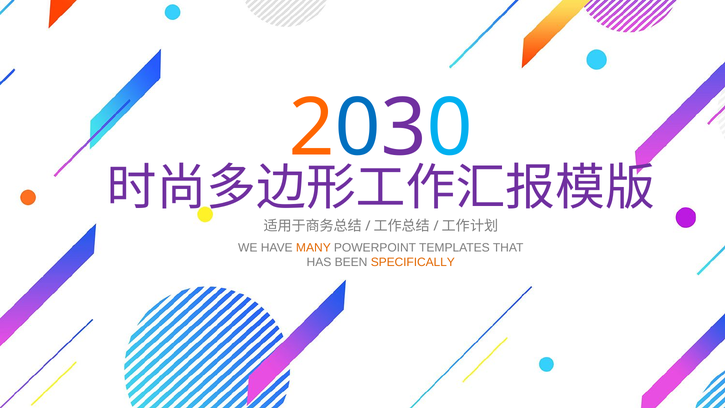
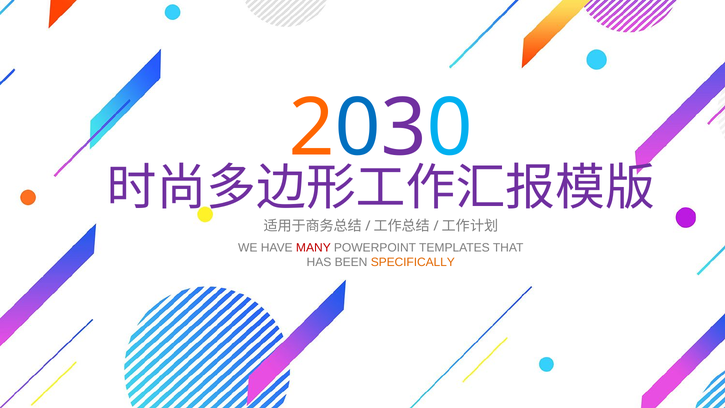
MANY colour: orange -> red
